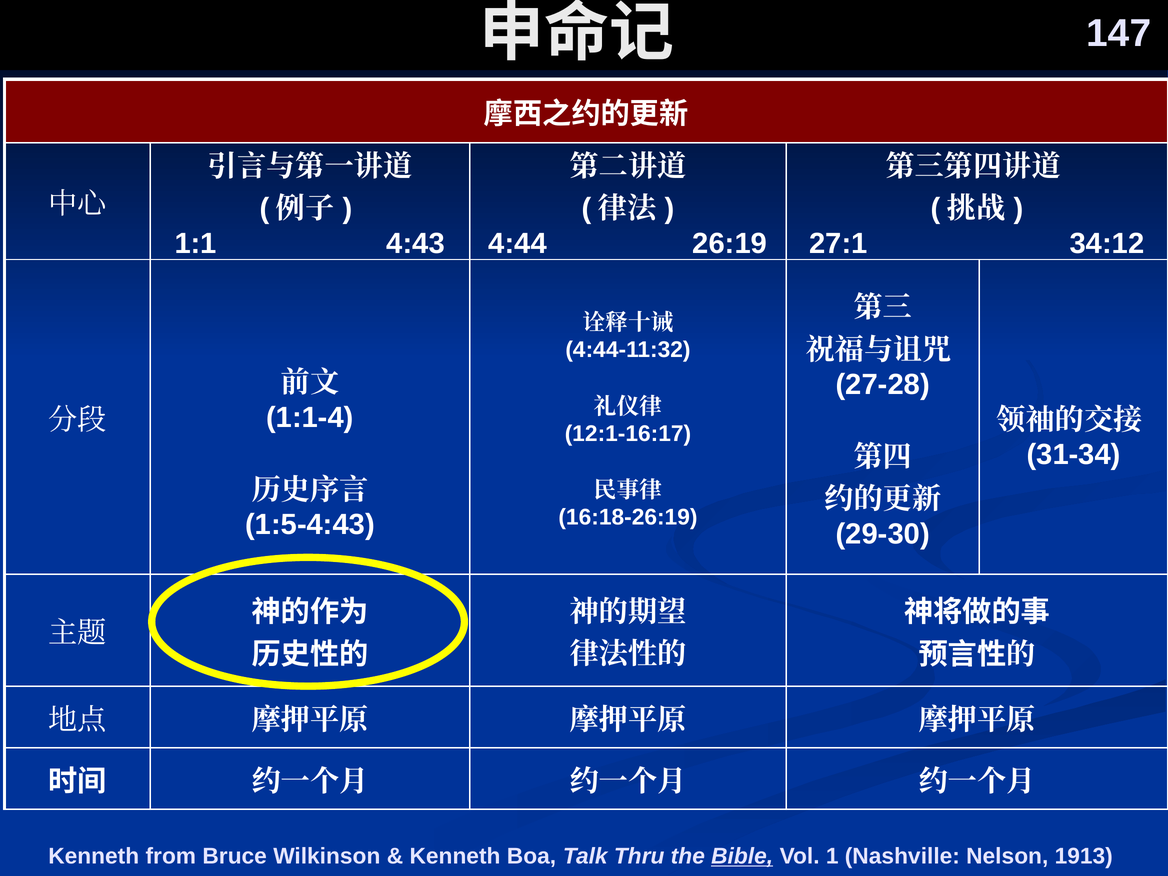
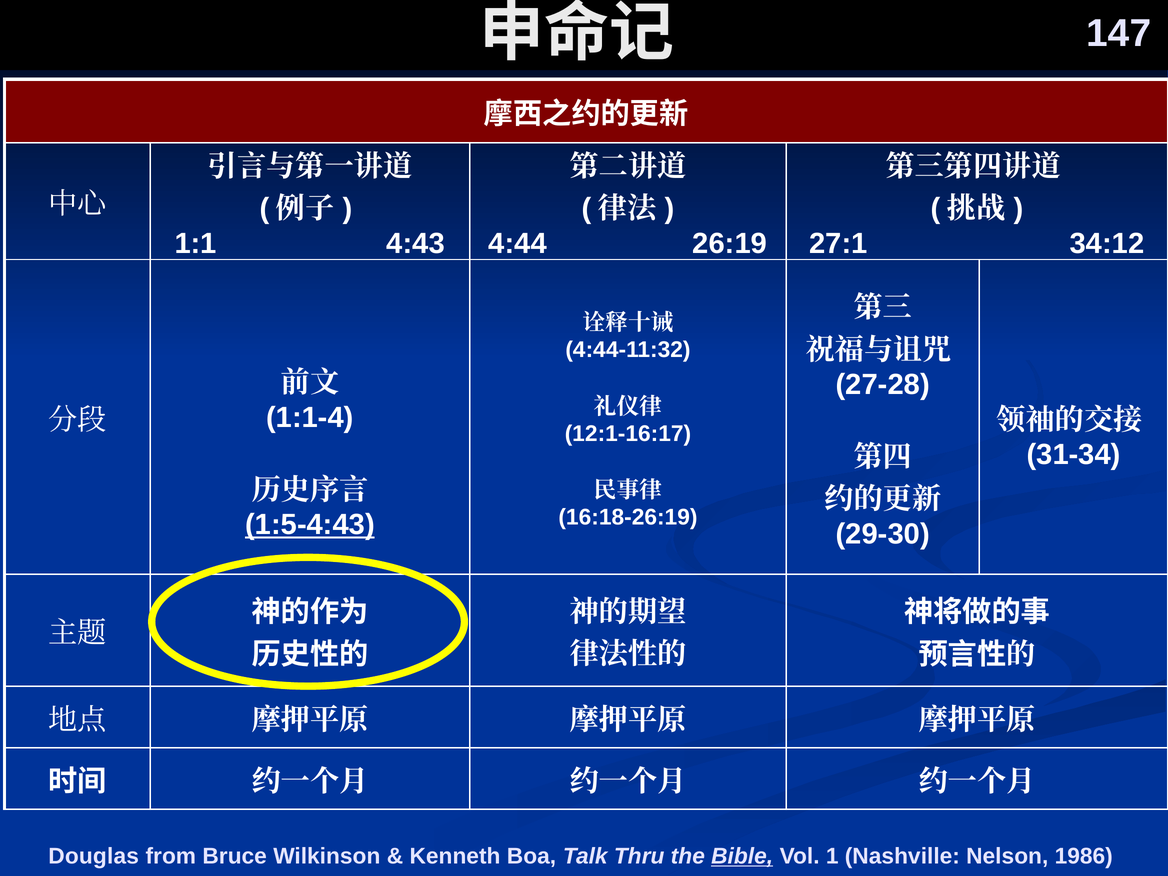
1:5-4:43 underline: none -> present
Kenneth at (94, 856): Kenneth -> Douglas
1913: 1913 -> 1986
